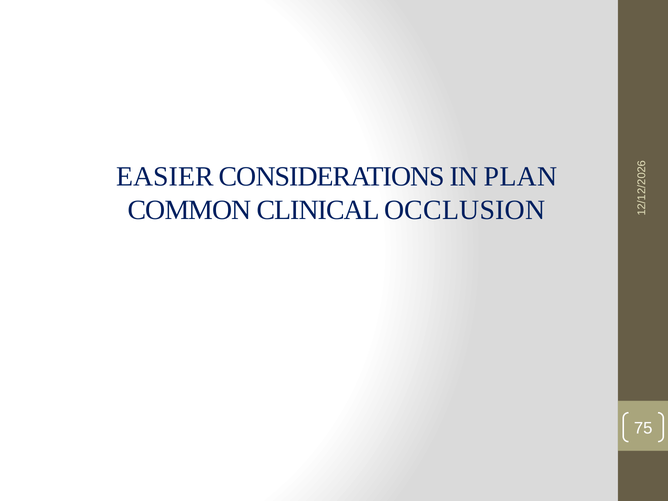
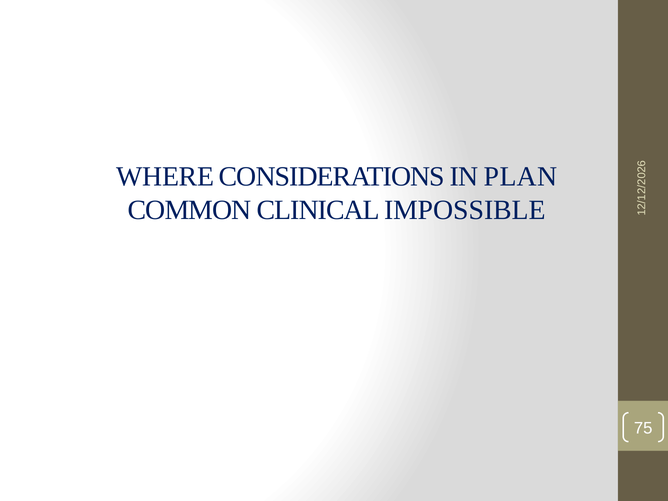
EASIER: EASIER -> WHERE
OCCLUSION: OCCLUSION -> IMPOSSIBLE
